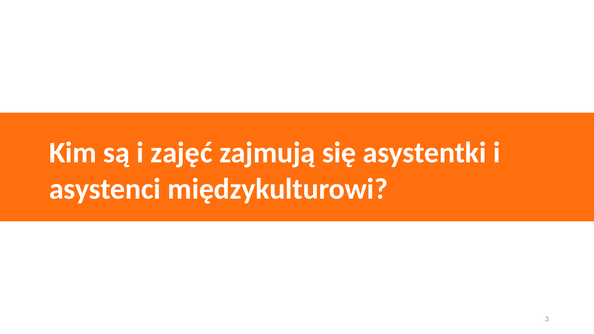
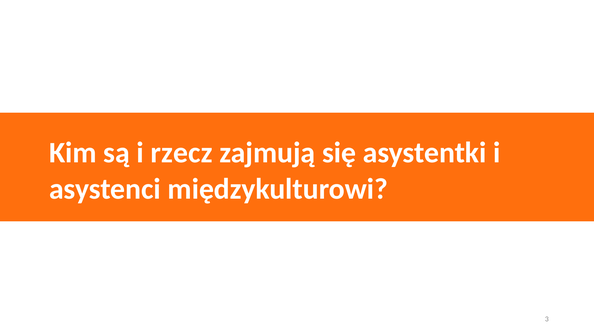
zajęć: zajęć -> rzecz
